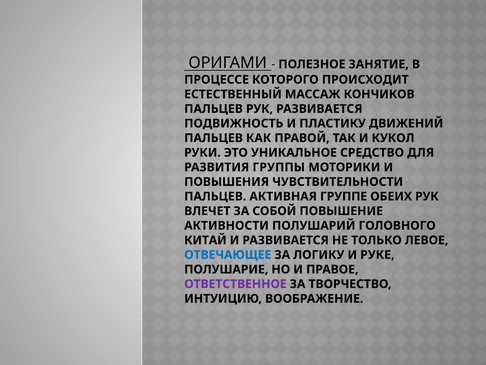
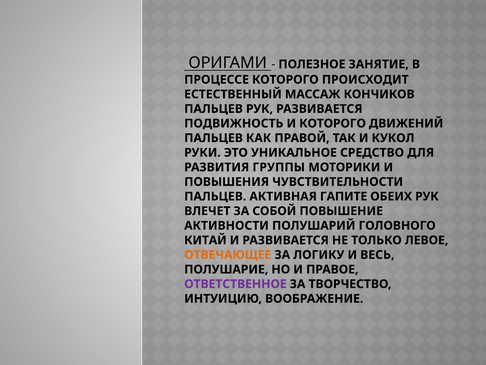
И ПЛАСТИКУ: ПЛАСТИКУ -> КОТОРОГО
ГРУППЕ: ГРУППЕ -> ГАПИТЕ
ОТВЕЧАЮЩЕЕ colour: blue -> orange
РУКЕ: РУКЕ -> ВЕСЬ
